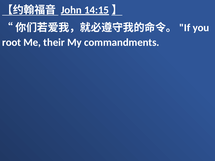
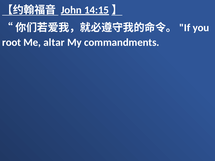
their: their -> altar
